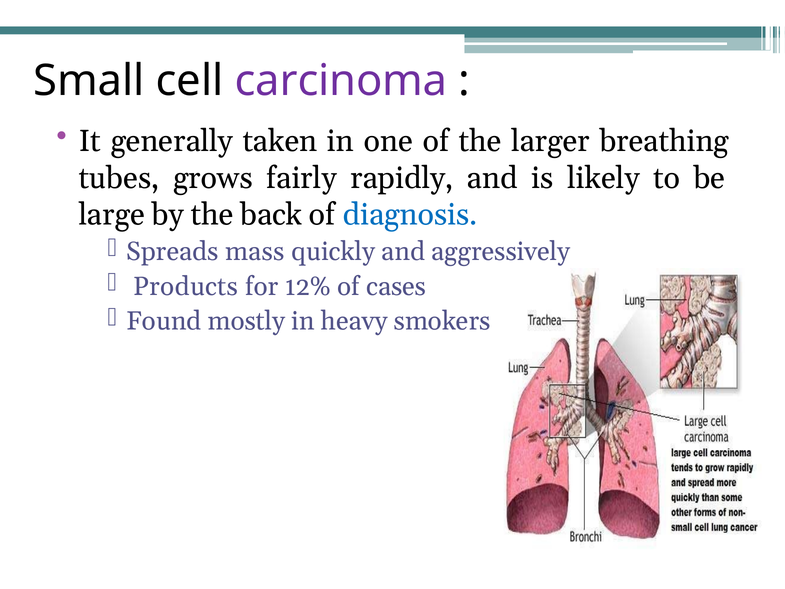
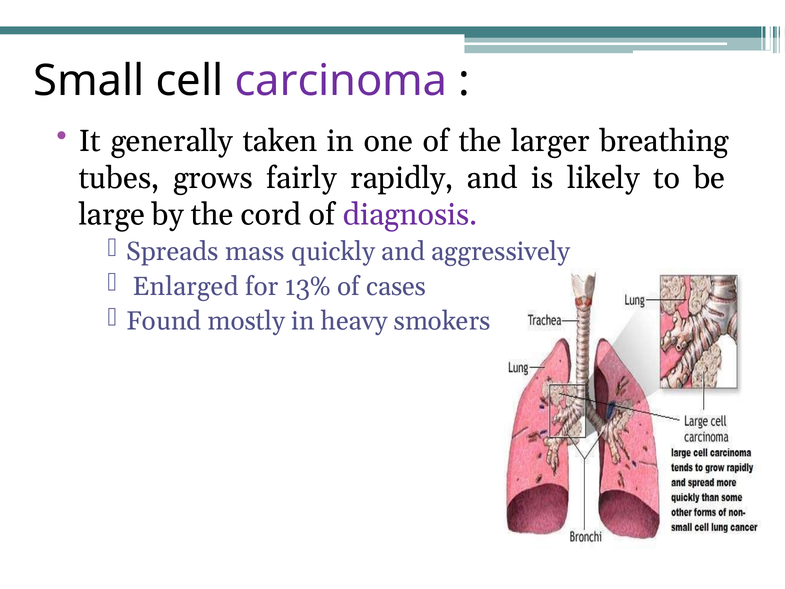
back: back -> cord
diagnosis colour: blue -> purple
Products: Products -> Enlarged
12%: 12% -> 13%
